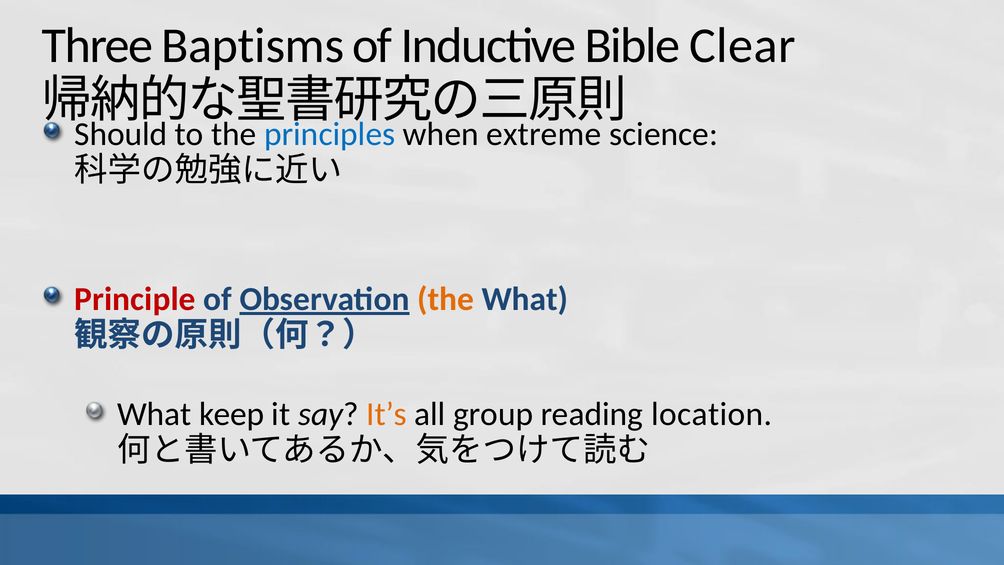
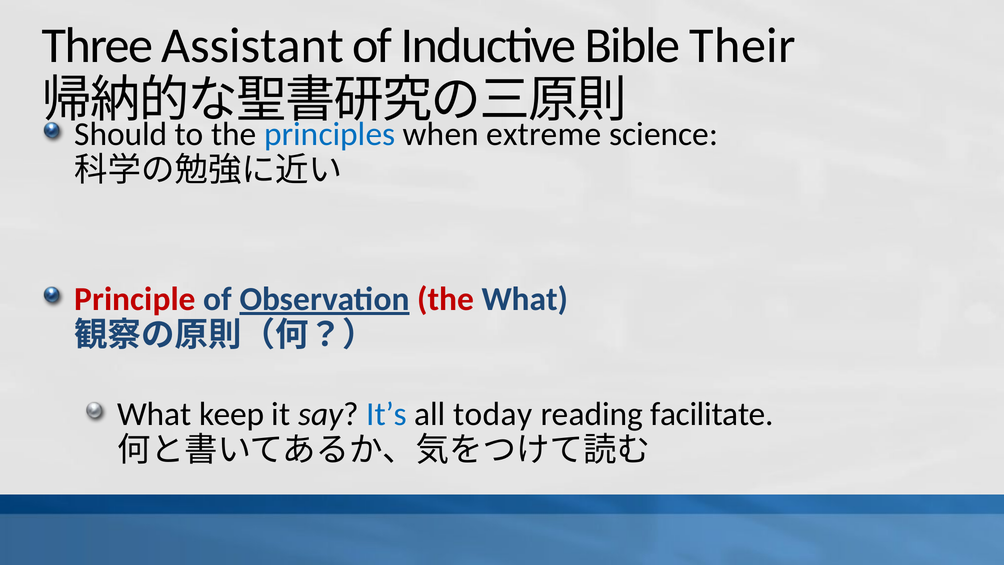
Baptisms: Baptisms -> Assistant
Clear: Clear -> Their
the at (446, 299) colour: orange -> red
It’s colour: orange -> blue
group: group -> today
location: location -> facilitate
